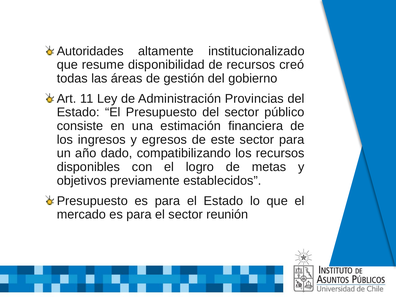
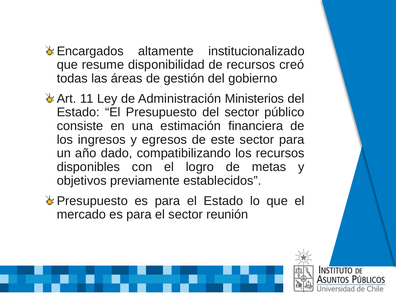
Autoridades: Autoridades -> Encargados
Provincias: Provincias -> Ministerios
